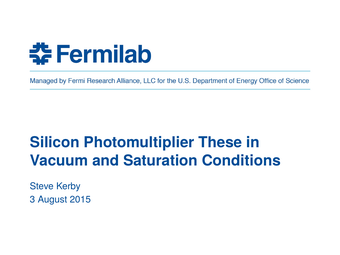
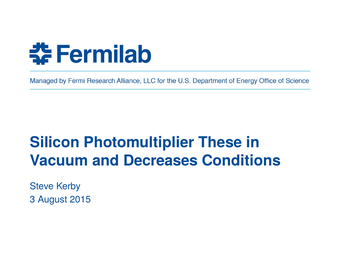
Saturation: Saturation -> Decreases
